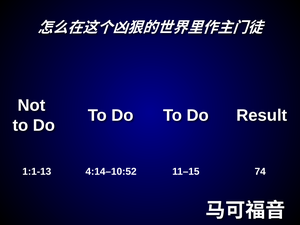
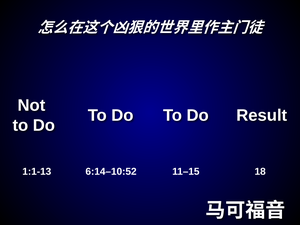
4:14–10:52: 4:14–10:52 -> 6:14–10:52
74: 74 -> 18
